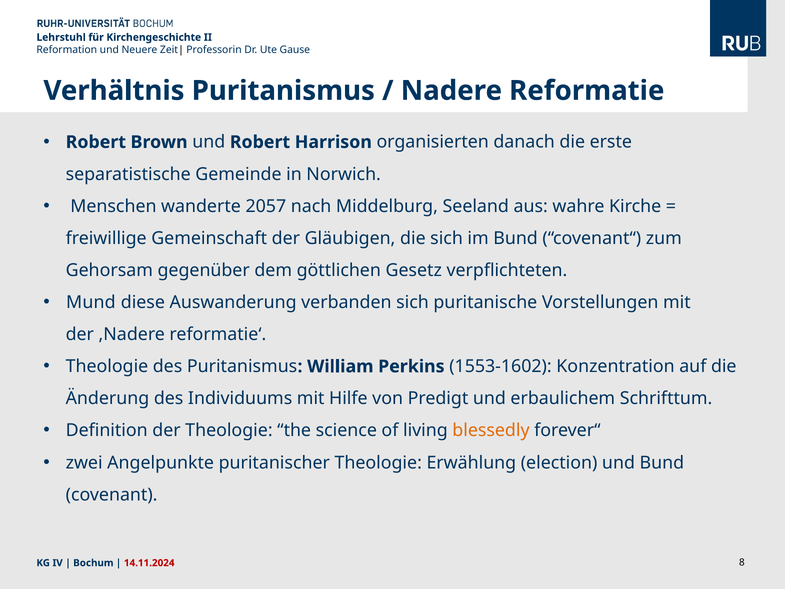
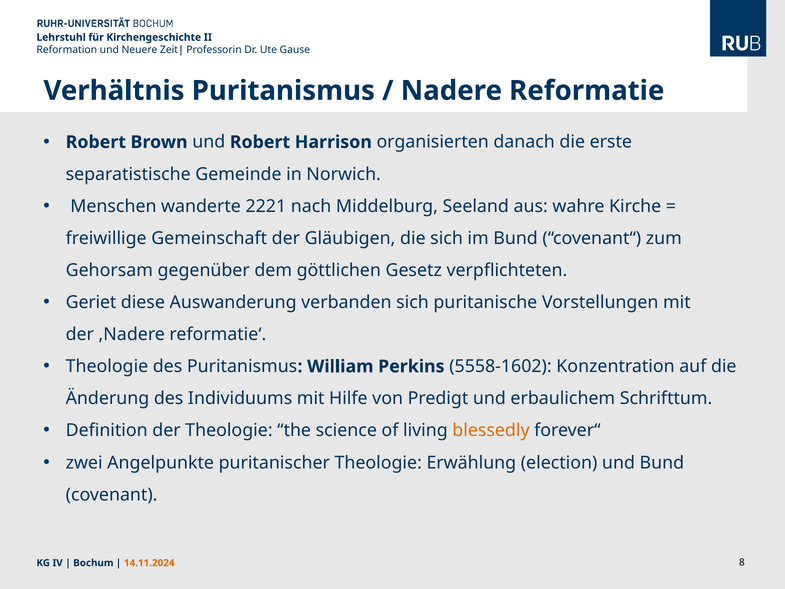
2057: 2057 -> 2221
Mund: Mund -> Geriet
1553-1602: 1553-1602 -> 5558-1602
14.11.2024 colour: red -> orange
